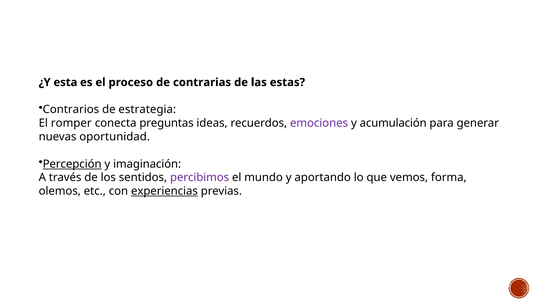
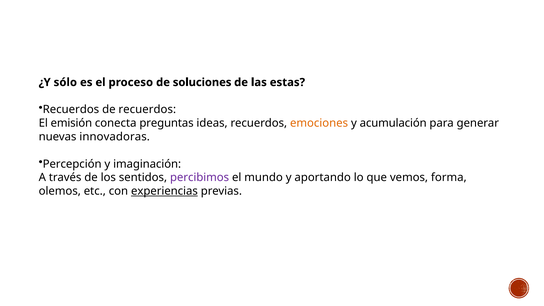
esta: esta -> sólo
contrarias: contrarias -> soluciones
Contrarios at (71, 110): Contrarios -> Recuerdos
de estrategia: estrategia -> recuerdos
romper: romper -> emisión
emociones colour: purple -> orange
oportunidad: oportunidad -> innovadoras
Percepción underline: present -> none
